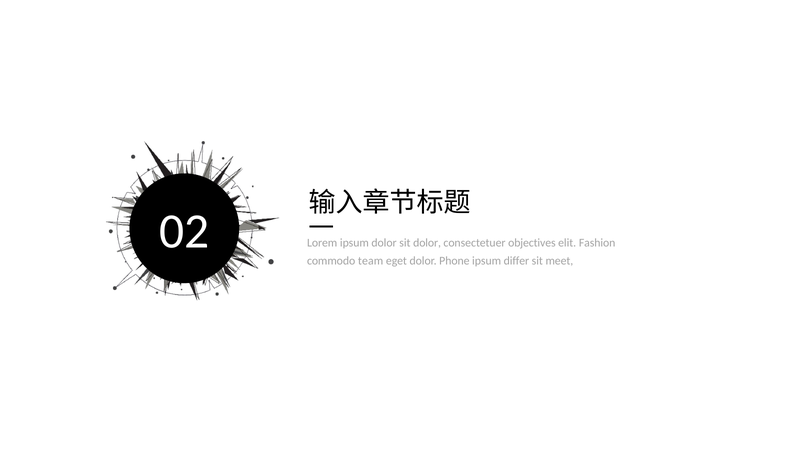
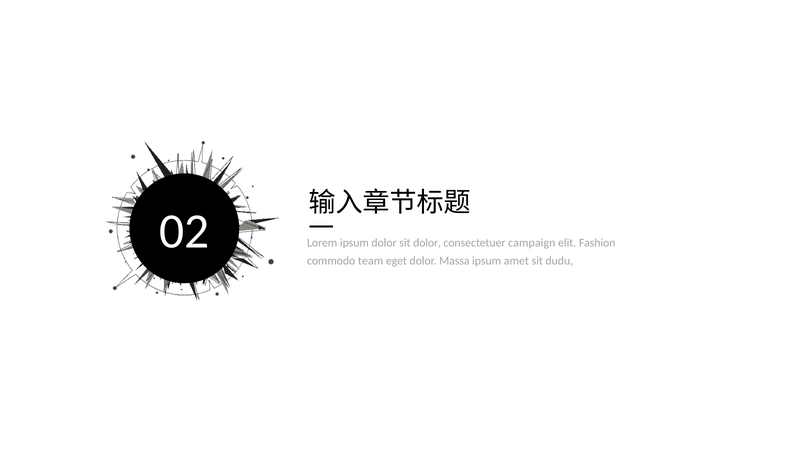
objectives: objectives -> campaign
Phone: Phone -> Massa
differ: differ -> amet
meet: meet -> dudu
